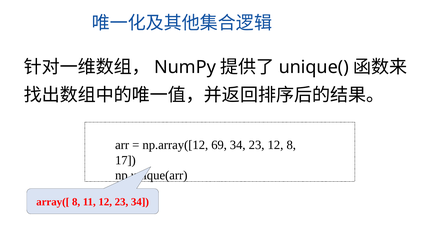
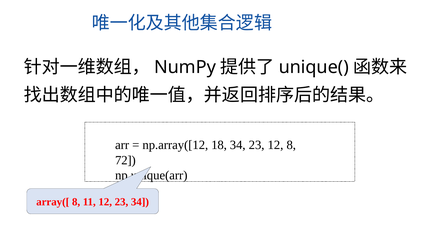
69: 69 -> 18
17: 17 -> 72
